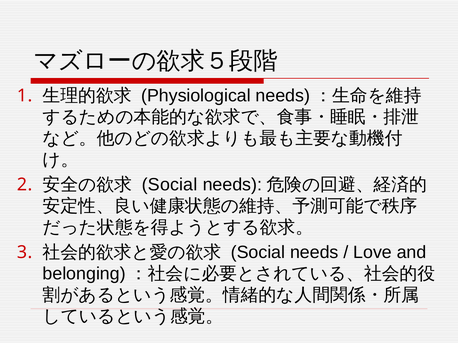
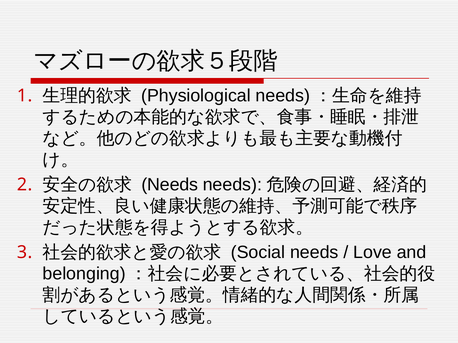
Social at (170, 185): Social -> Needs
